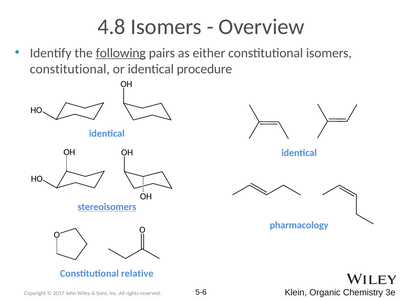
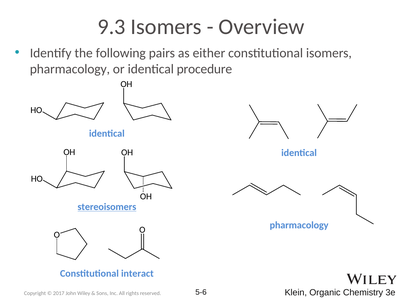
4.8: 4.8 -> 9.3
following underline: present -> none
constitutional at (70, 69): constitutional -> pharmacology
relative: relative -> interact
